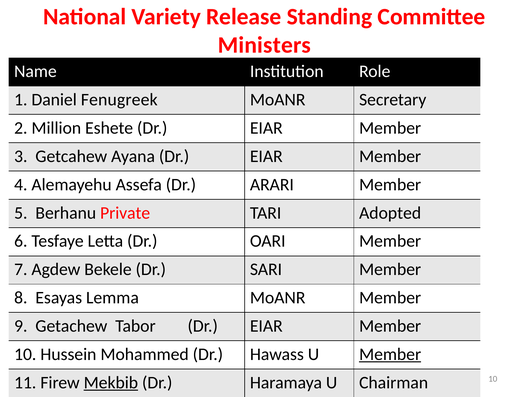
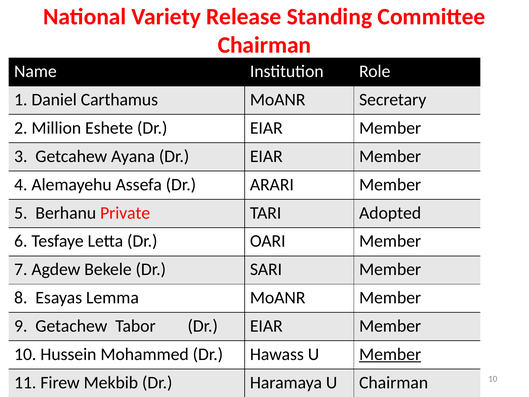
Ministers at (264, 45): Ministers -> Chairman
Fenugreek: Fenugreek -> Carthamus
Mekbib underline: present -> none
